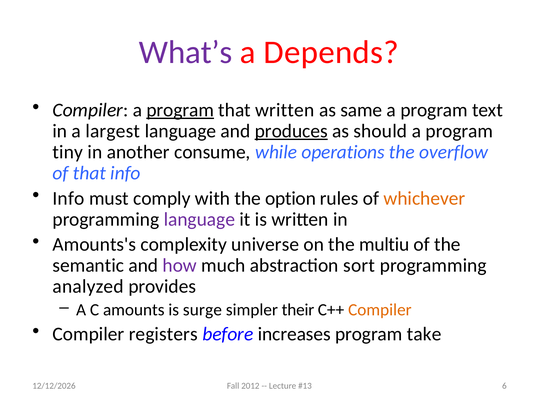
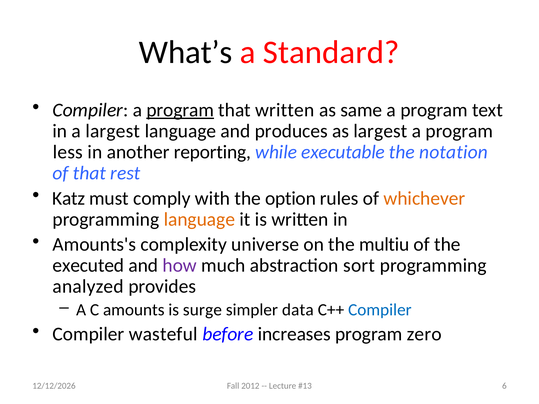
What’s colour: purple -> black
Depends: Depends -> Standard
produces underline: present -> none
as should: should -> largest
tiny: tiny -> less
consume: consume -> reporting
operations: operations -> executable
overflow: overflow -> notation
that info: info -> rest
Info at (69, 198): Info -> Katz
language at (199, 219) colour: purple -> orange
semantic: semantic -> executed
their: their -> data
Compiler at (380, 310) colour: orange -> blue
registers: registers -> wasteful
take: take -> zero
